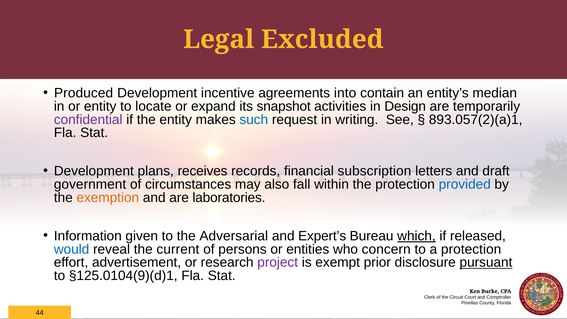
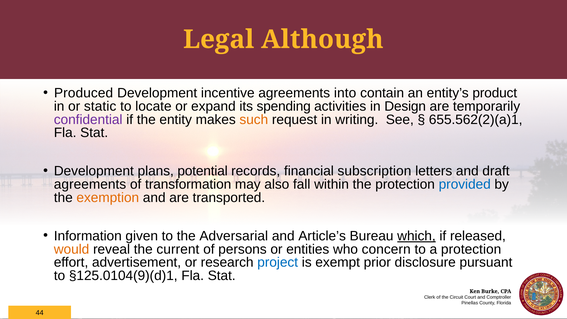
Excluded: Excluded -> Although
median: median -> product
or entity: entity -> static
snapshot: snapshot -> spending
such colour: blue -> orange
893.057(2)(a)1: 893.057(2)(a)1 -> 655.562(2)(a)1
receives: receives -> potential
government at (90, 184): government -> agreements
circumstances: circumstances -> transformation
laboratories: laboratories -> transported
Expert’s: Expert’s -> Article’s
would colour: blue -> orange
project colour: purple -> blue
pursuant underline: present -> none
